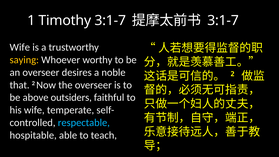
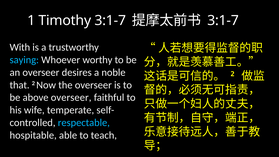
Wife at (20, 47): Wife -> With
saying colour: yellow -> light blue
above outsiders: outsiders -> overseer
